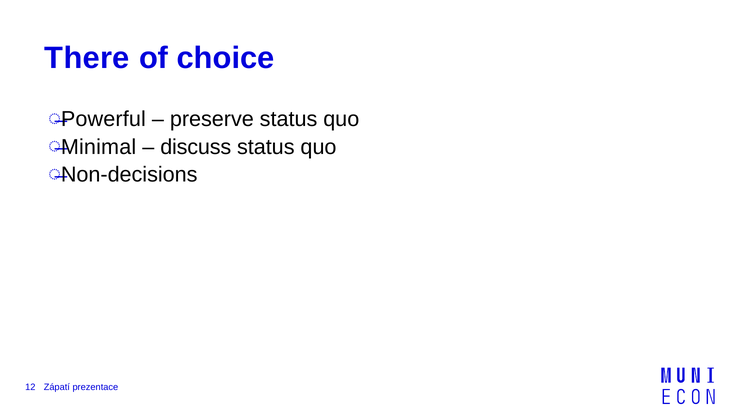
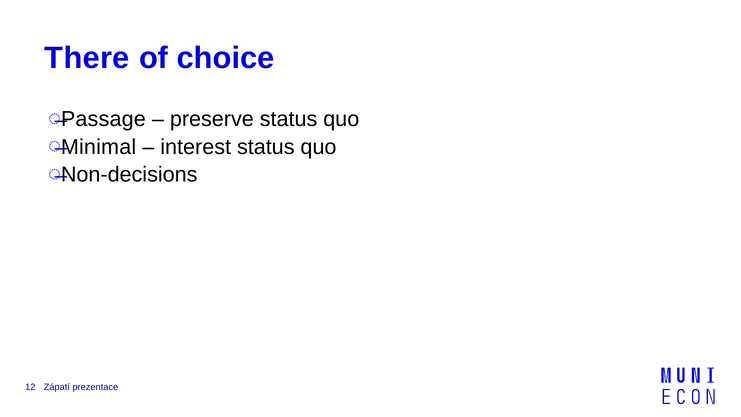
Powerful: Powerful -> Passage
discuss: discuss -> interest
